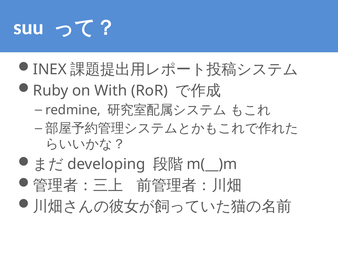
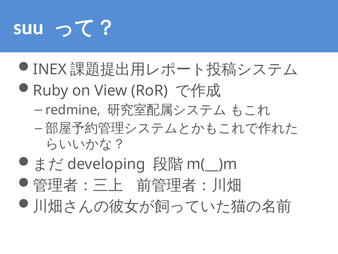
With: With -> View
